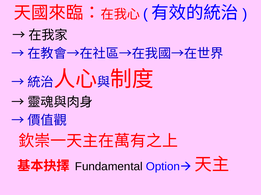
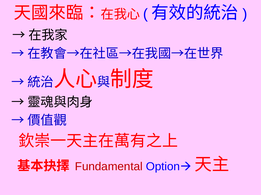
Fundamental colour: black -> red
